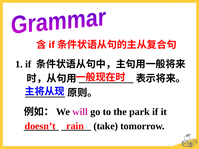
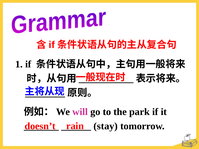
take: take -> stay
